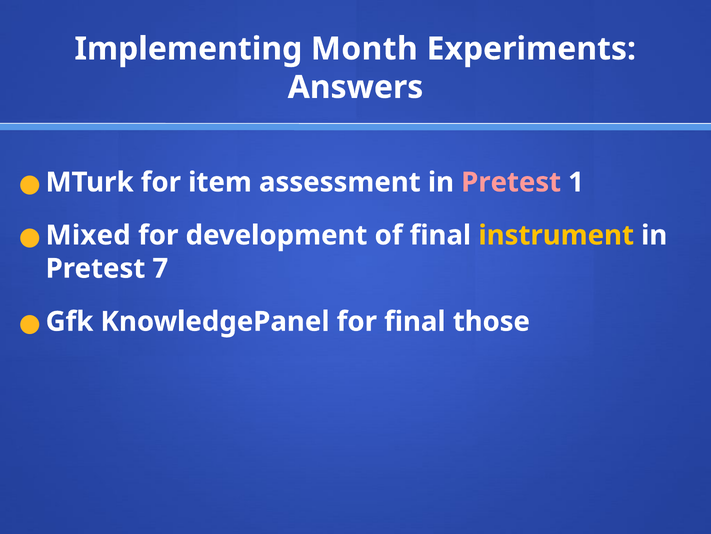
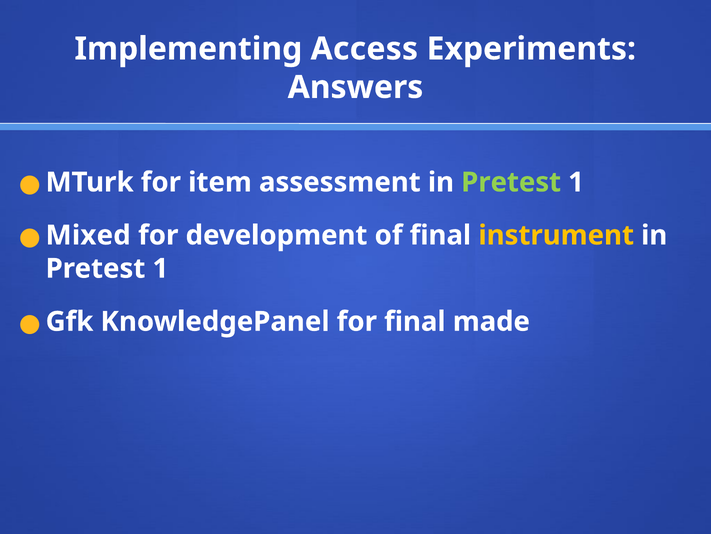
Month: Month -> Access
Pretest at (511, 182) colour: pink -> light green
7 at (160, 268): 7 -> 1
those: those -> made
